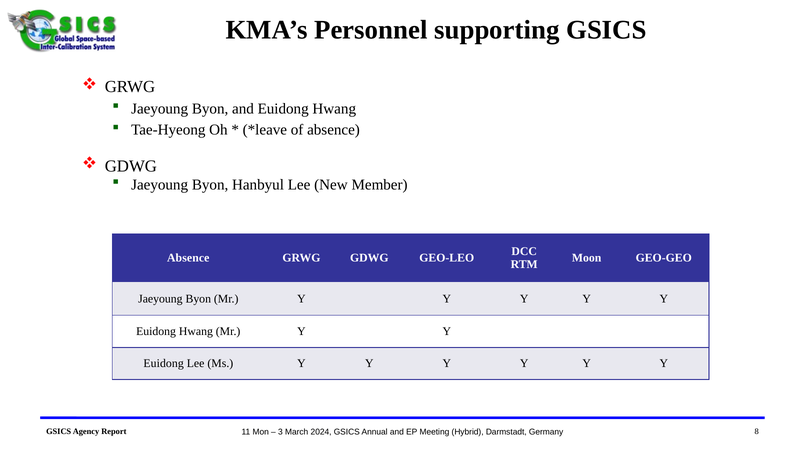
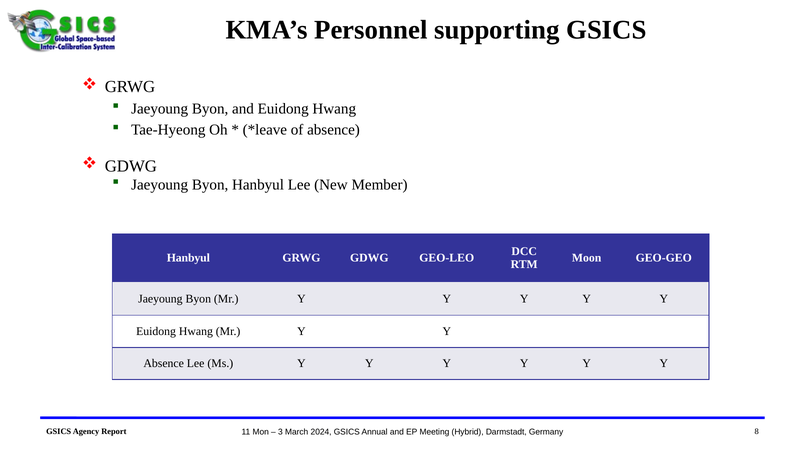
Absence at (188, 258): Absence -> Hanbyul
Euidong at (164, 363): Euidong -> Absence
